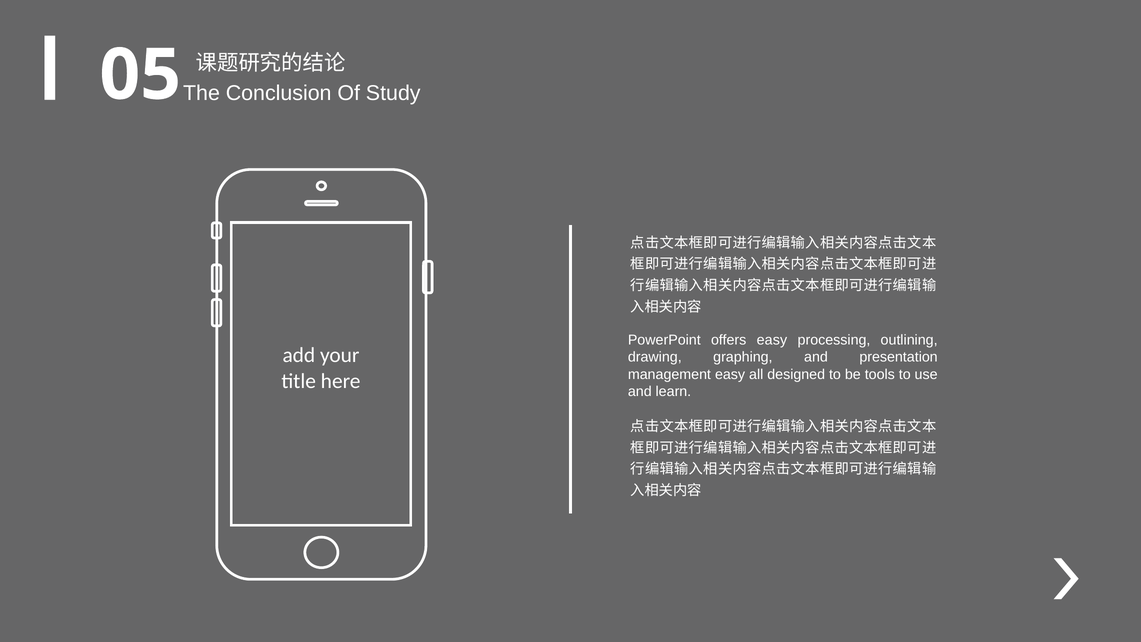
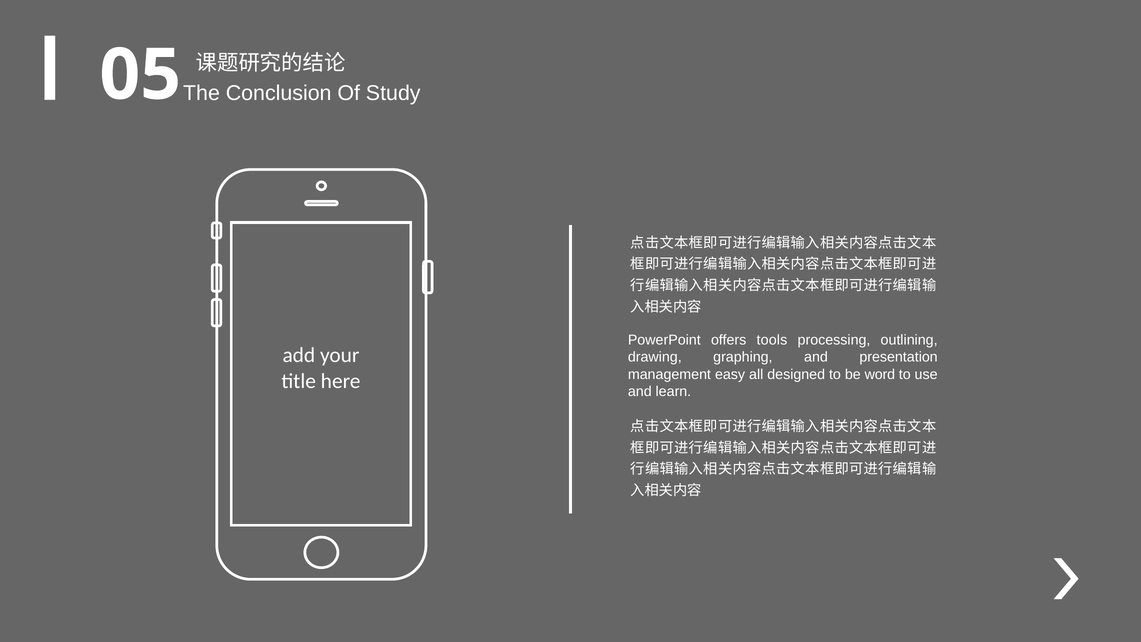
offers easy: easy -> tools
tools: tools -> word
